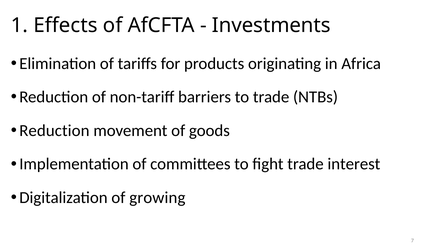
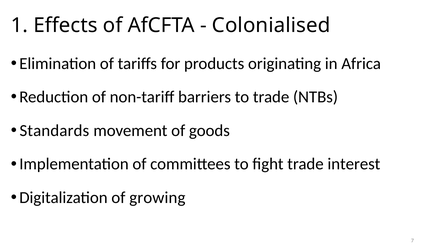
Investments: Investments -> Colonialised
Reduction at (54, 131): Reduction -> Standards
